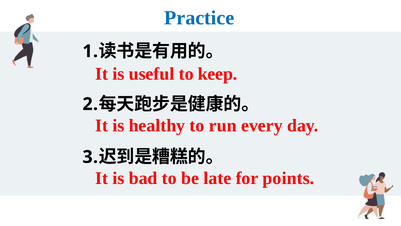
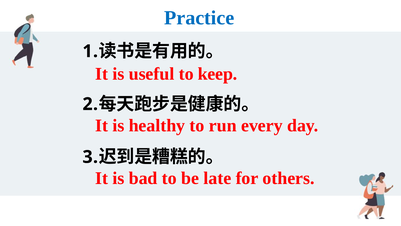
points: points -> others
